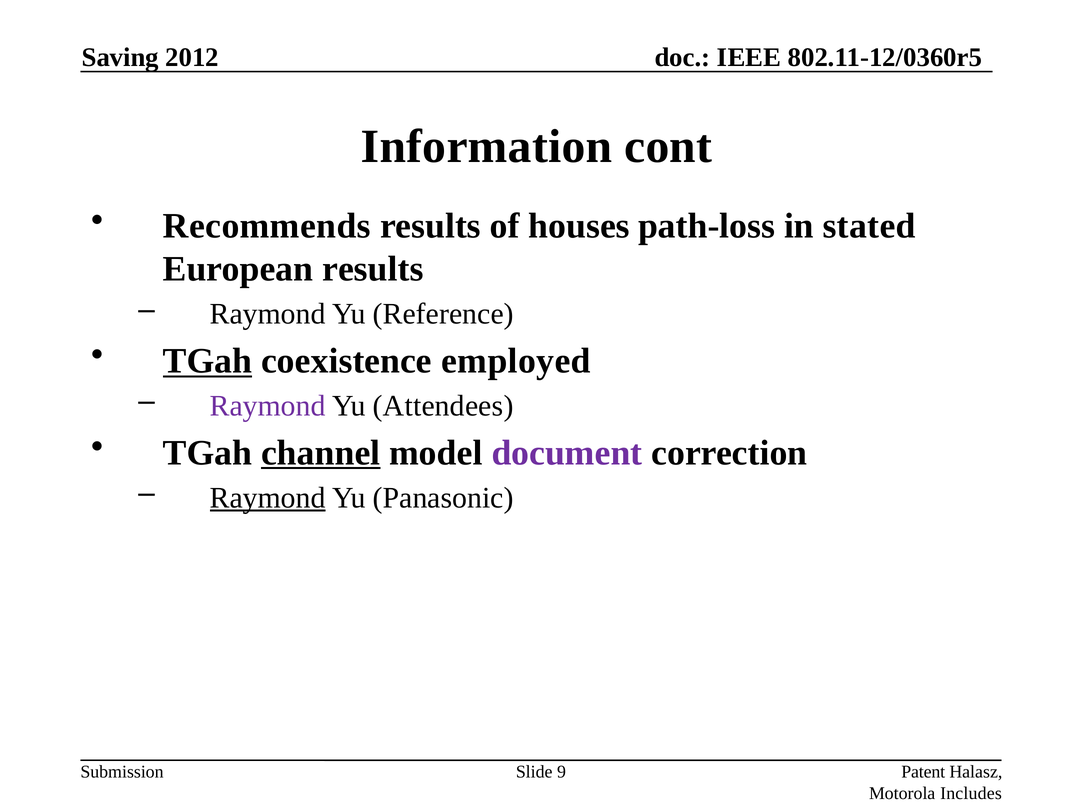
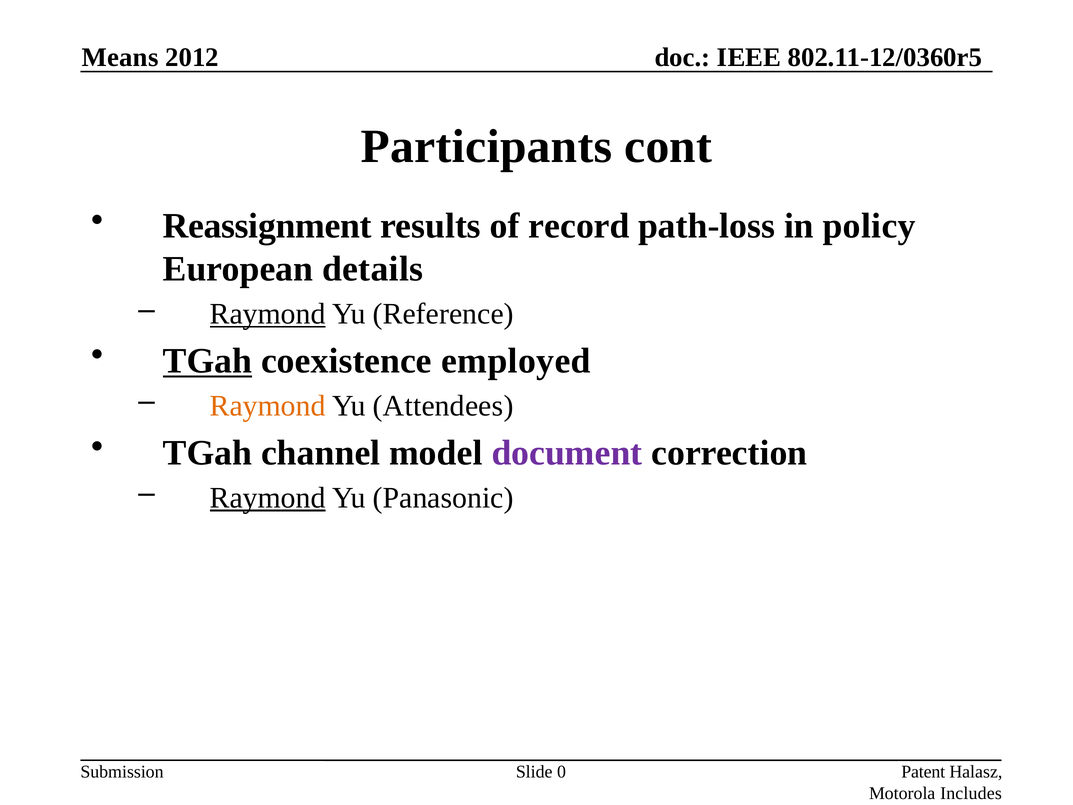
Saving: Saving -> Means
Information: Information -> Participants
Recommends: Recommends -> Reassignment
houses: houses -> record
stated: stated -> policy
European results: results -> details
Raymond at (268, 314) underline: none -> present
Raymond at (268, 406) colour: purple -> orange
channel underline: present -> none
9: 9 -> 0
